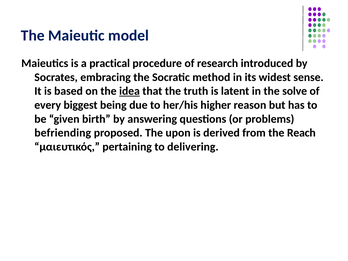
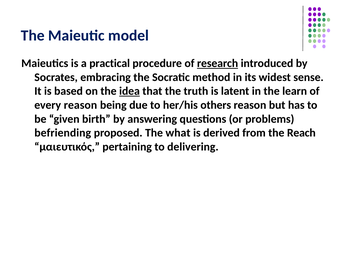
research underline: none -> present
solve: solve -> learn
every biggest: biggest -> reason
higher: higher -> others
upon: upon -> what
